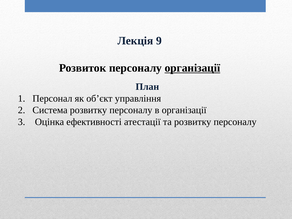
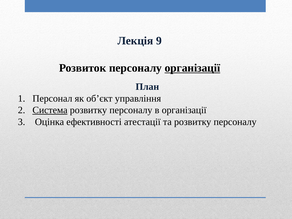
Система underline: none -> present
